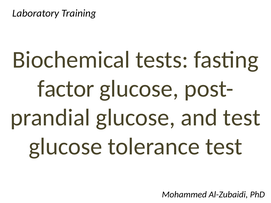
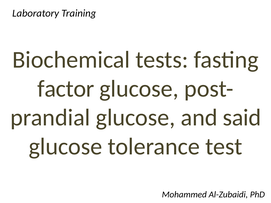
and test: test -> said
